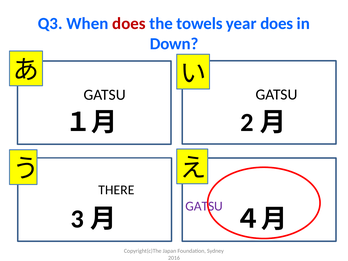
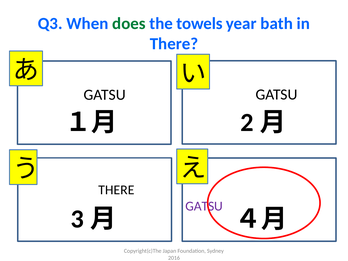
does at (129, 24) colour: red -> green
year does: does -> bath
Down at (174, 44): Down -> There
